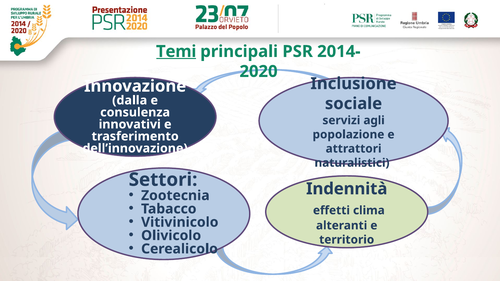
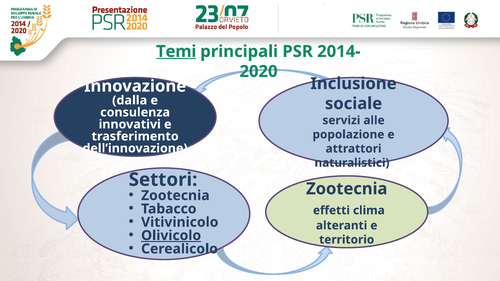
agli: agli -> alle
Indennità at (347, 189): Indennità -> Zootecnia
Olivicolo underline: none -> present
